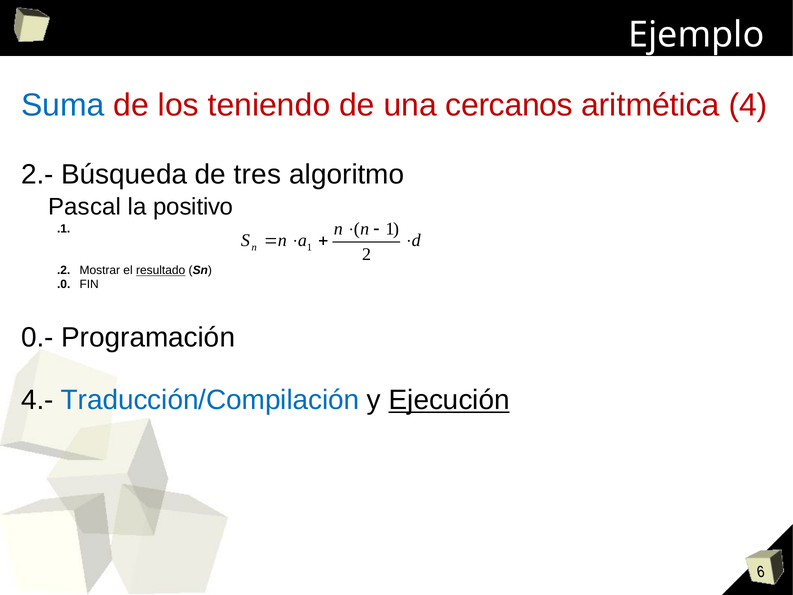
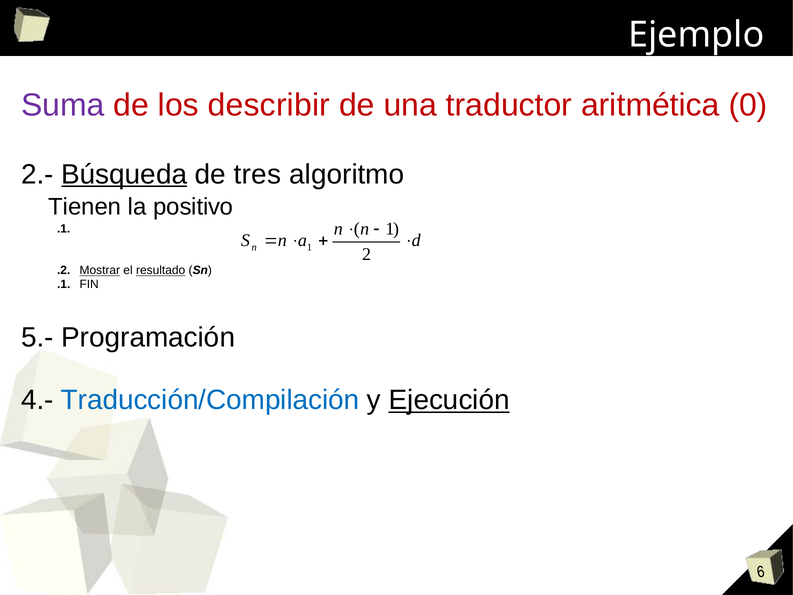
Suma colour: blue -> purple
teniendo: teniendo -> describir
cercanos: cercanos -> traductor
4: 4 -> 0
Búsqueda underline: none -> present
Pascal: Pascal -> Tienen
Mostrar underline: none -> present
.0 at (64, 284): .0 -> .1
0.-: 0.- -> 5.-
